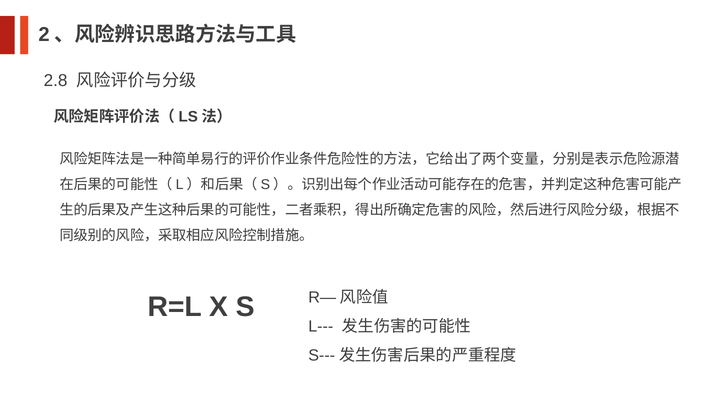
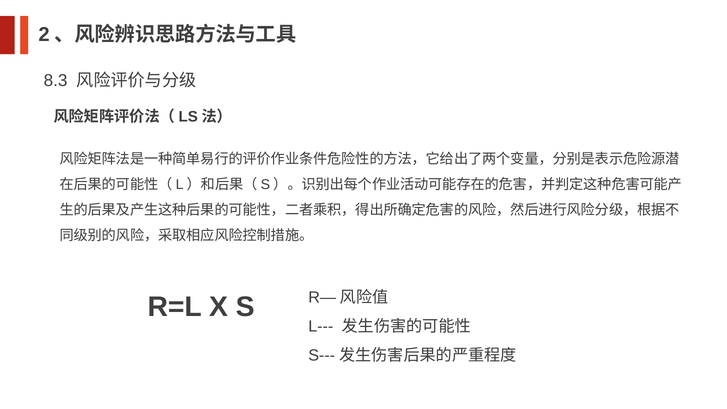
2.8: 2.8 -> 8.3
